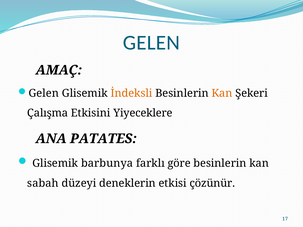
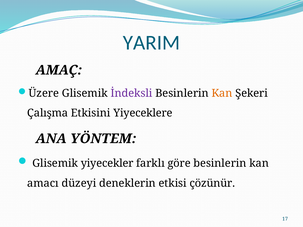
GELEN at (151, 43): GELEN -> YARIM
Gelen at (44, 93): Gelen -> Üzere
İndeksli colour: orange -> purple
PATATES: PATATES -> YÖNTEM
barbunya: barbunya -> yiyecekler
sabah: sabah -> amacı
